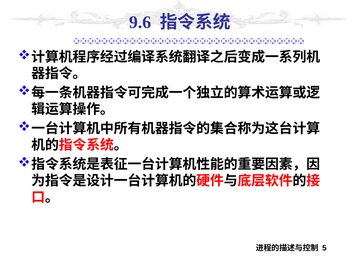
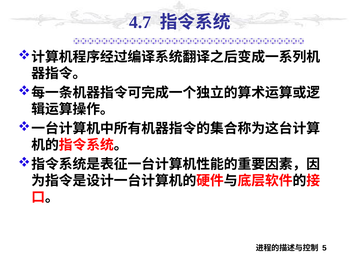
9.6: 9.6 -> 4.7
